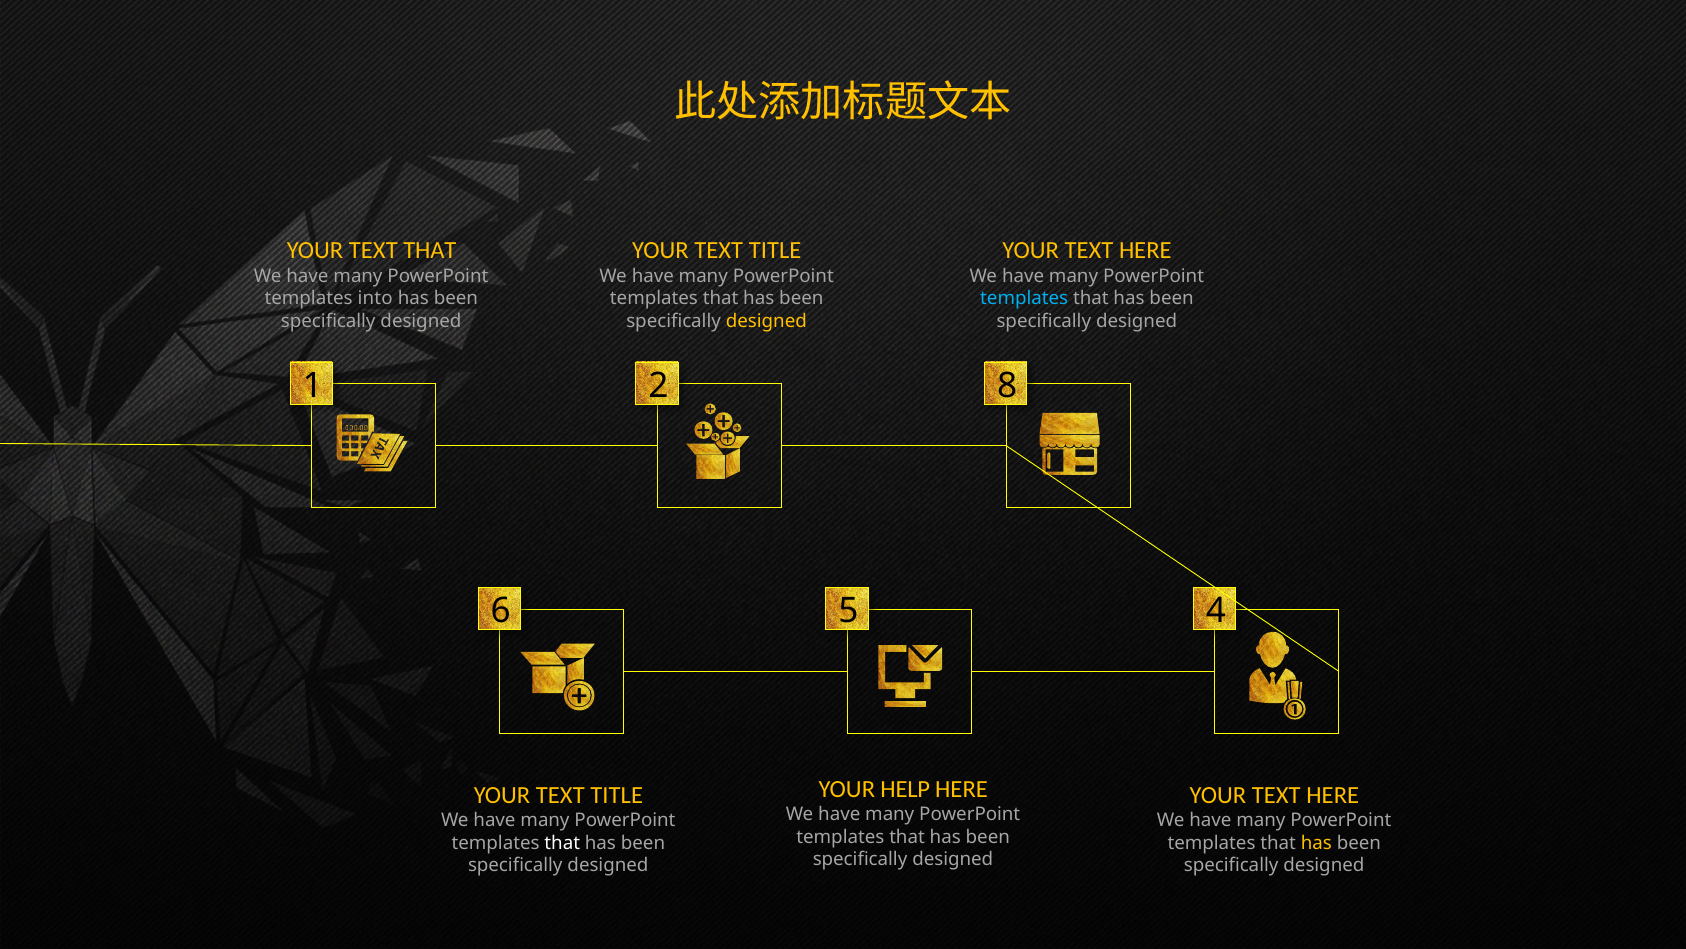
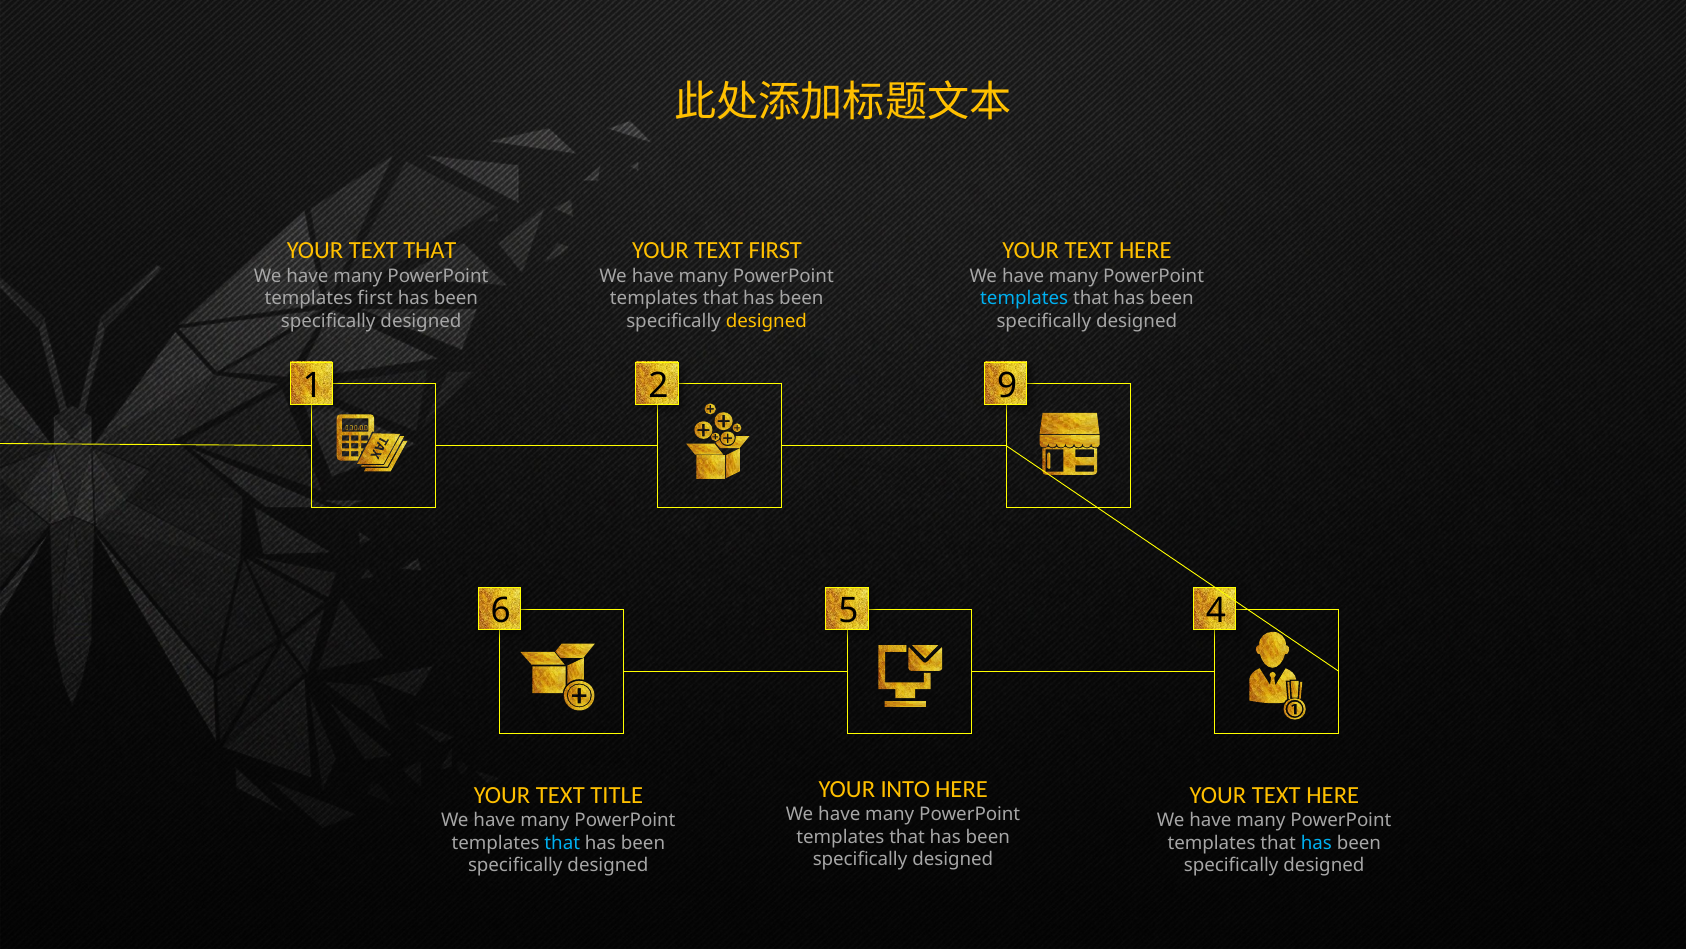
TITLE at (775, 250): TITLE -> FIRST
templates into: into -> first
8: 8 -> 9
HELP: HELP -> INTO
that at (562, 843) colour: white -> light blue
has at (1316, 843) colour: yellow -> light blue
